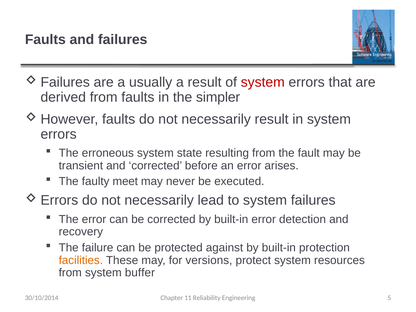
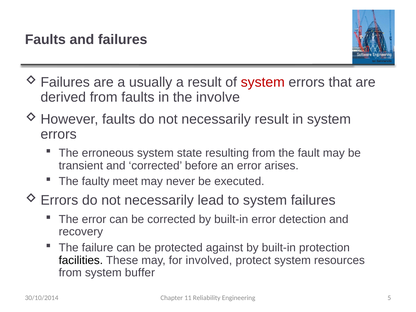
simpler: simpler -> involve
facilities colour: orange -> black
versions: versions -> involved
